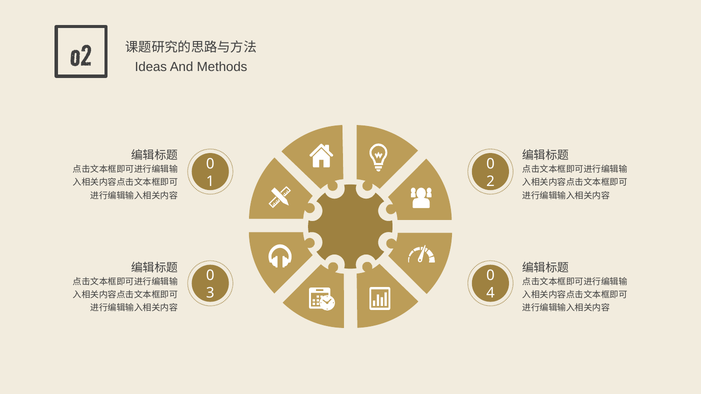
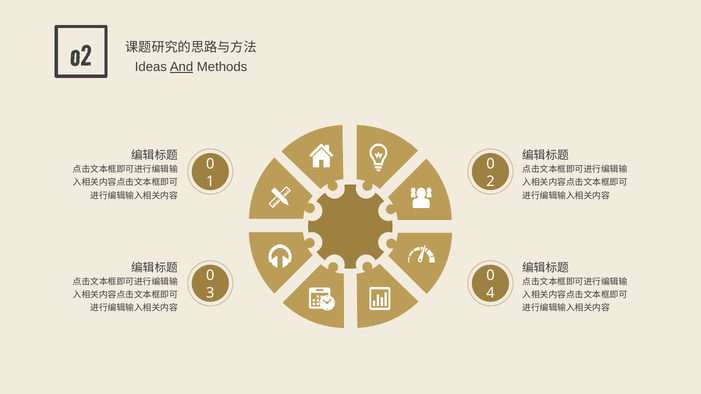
And underline: none -> present
